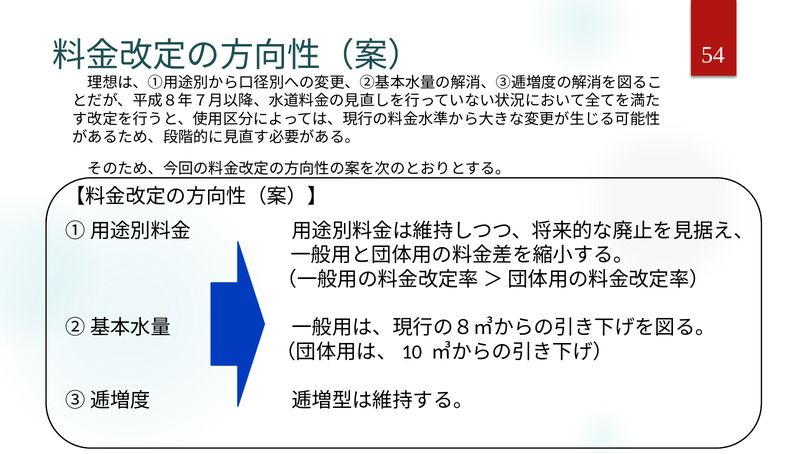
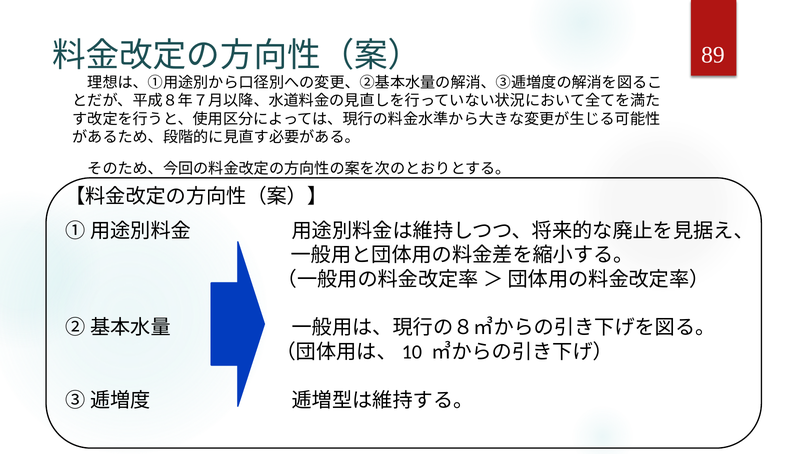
54: 54 -> 89
